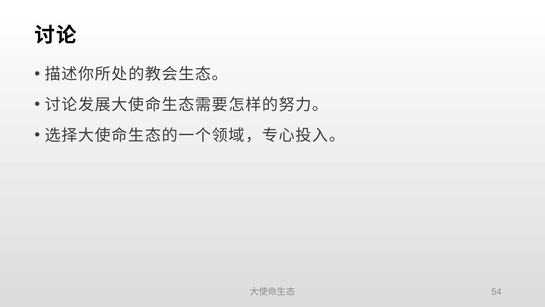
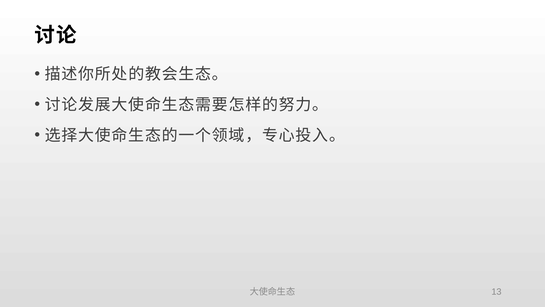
54: 54 -> 13
